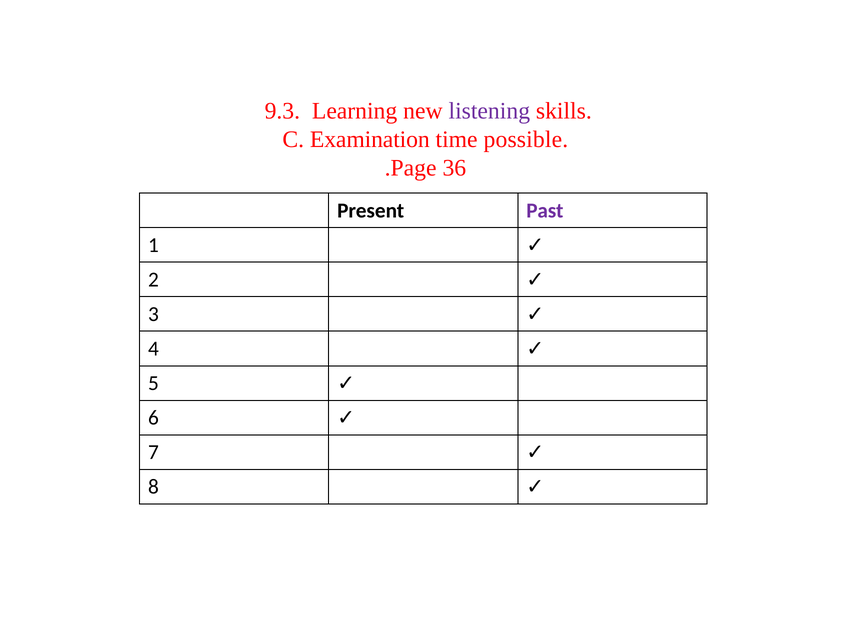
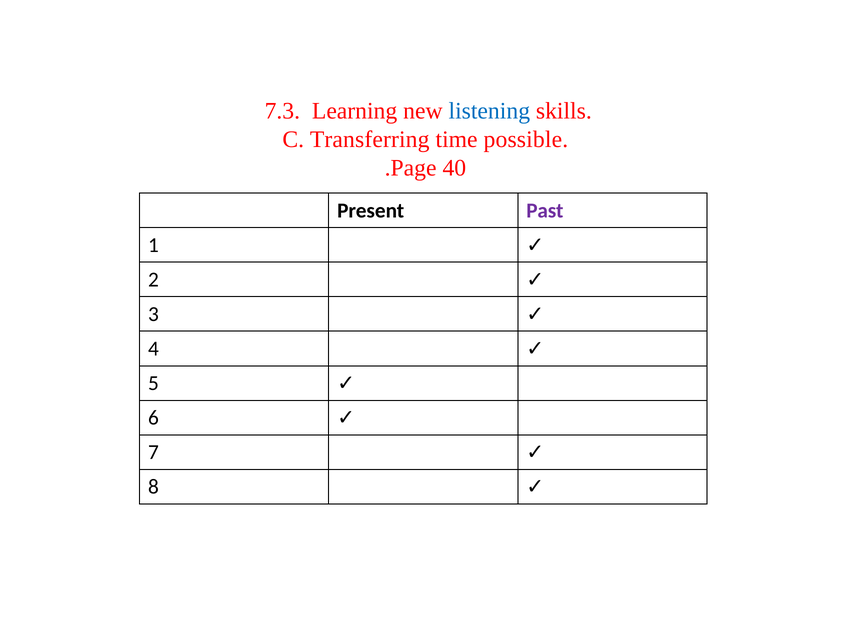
9.3: 9.3 -> 7.3
listening colour: purple -> blue
Examination: Examination -> Transferring
36: 36 -> 40
